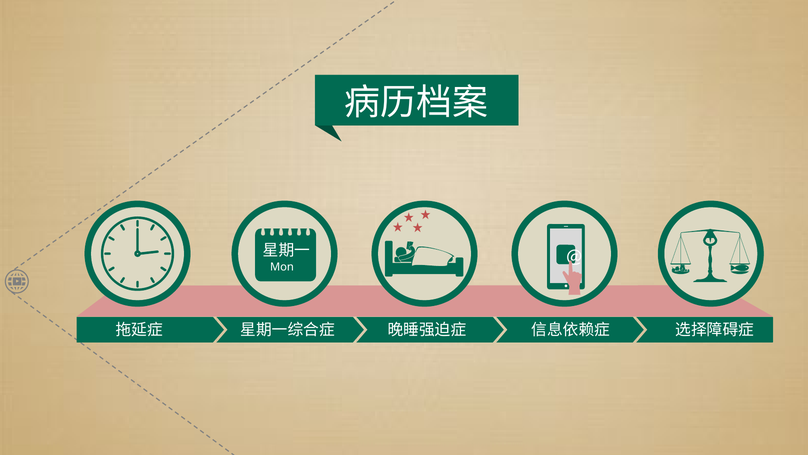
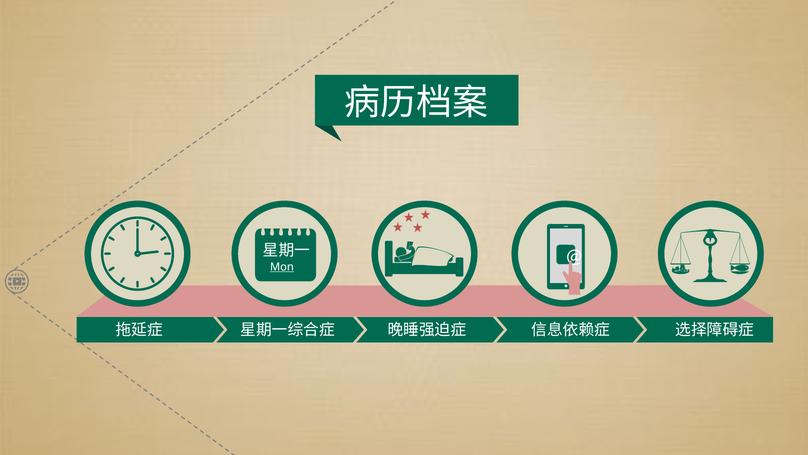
Mon underline: none -> present
